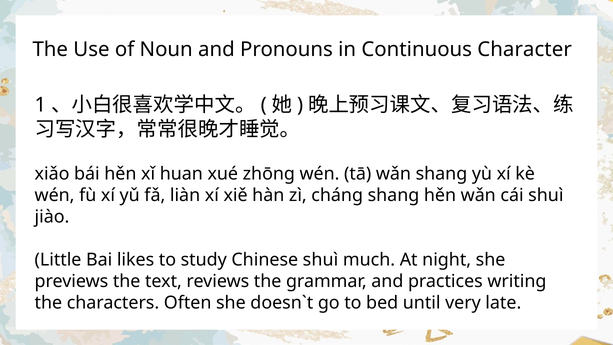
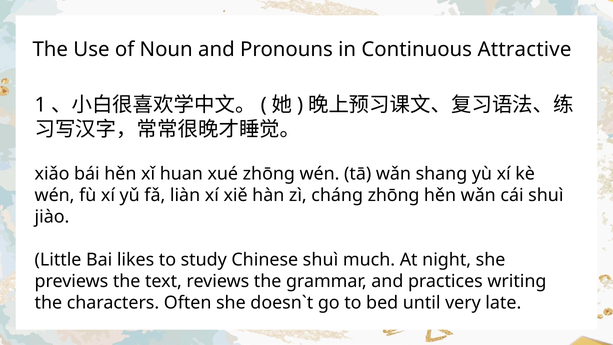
Character: Character -> Attractive
cháng shang: shang -> zhōng
